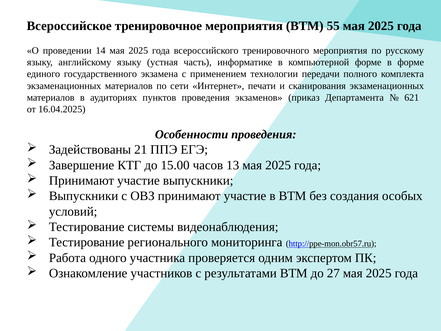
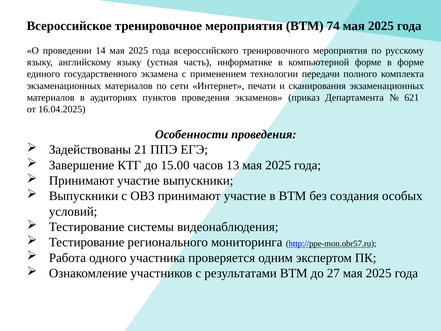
55: 55 -> 74
